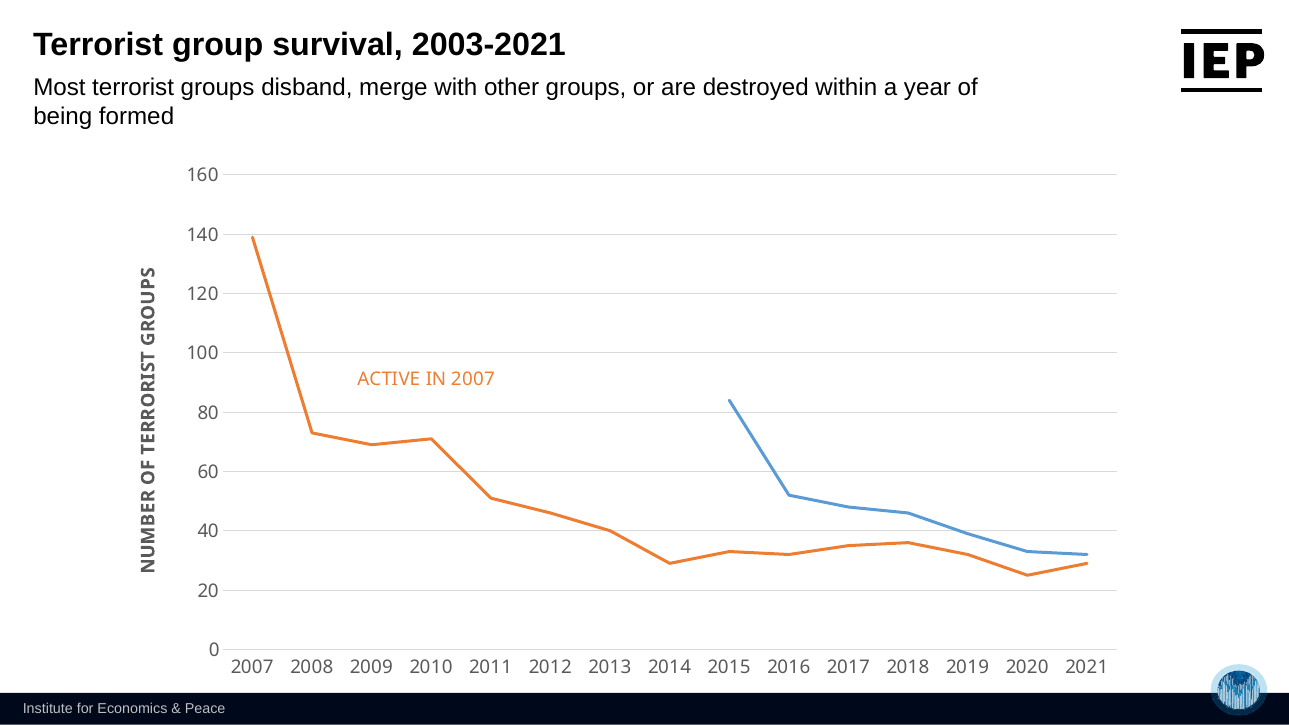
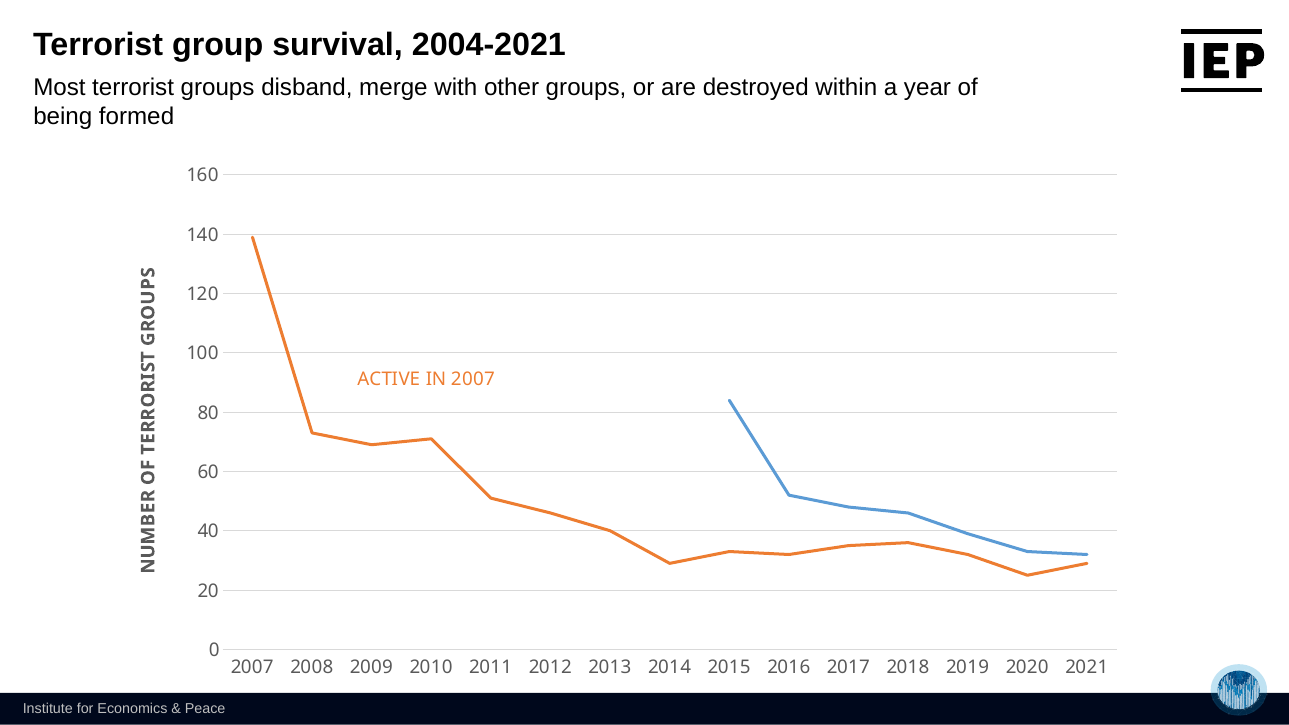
2003-2021: 2003-2021 -> 2004-2021
